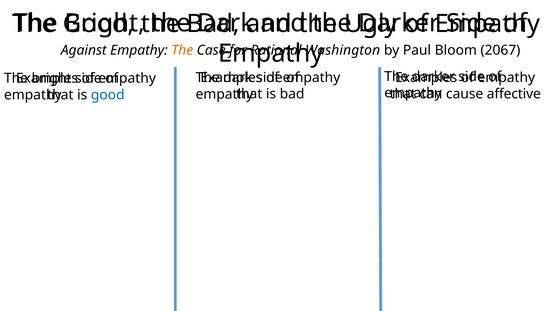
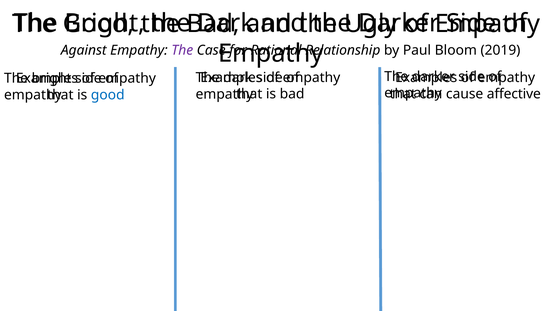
The at (182, 50) colour: orange -> purple
Washington: Washington -> Relationship
2067: 2067 -> 2019
